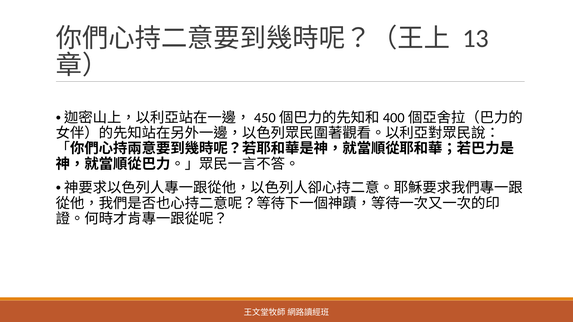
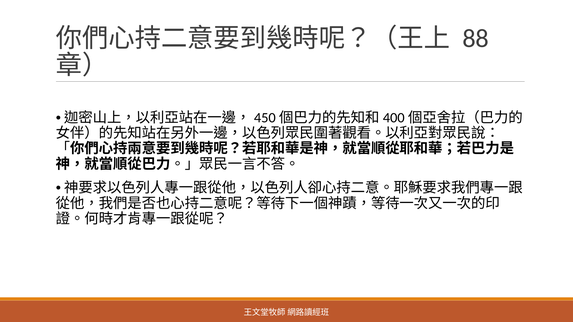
13: 13 -> 88
